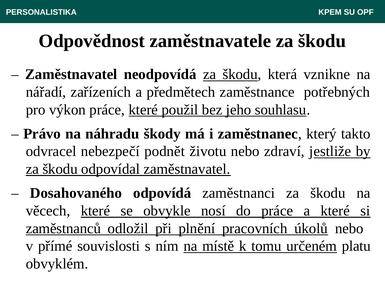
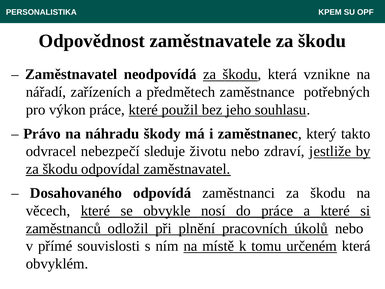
podnět: podnět -> sleduje
určeném platu: platu -> která
